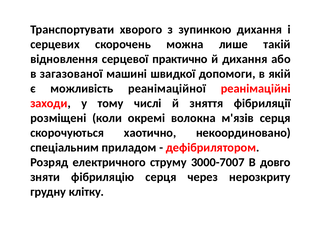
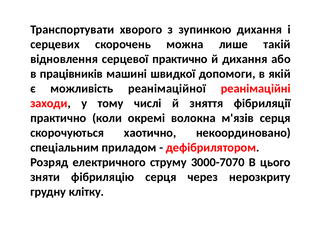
загазованої: загазованої -> працівників
розміщені at (58, 118): розміщені -> практично
3000-7007: 3000-7007 -> 3000-7070
довго: довго -> цього
